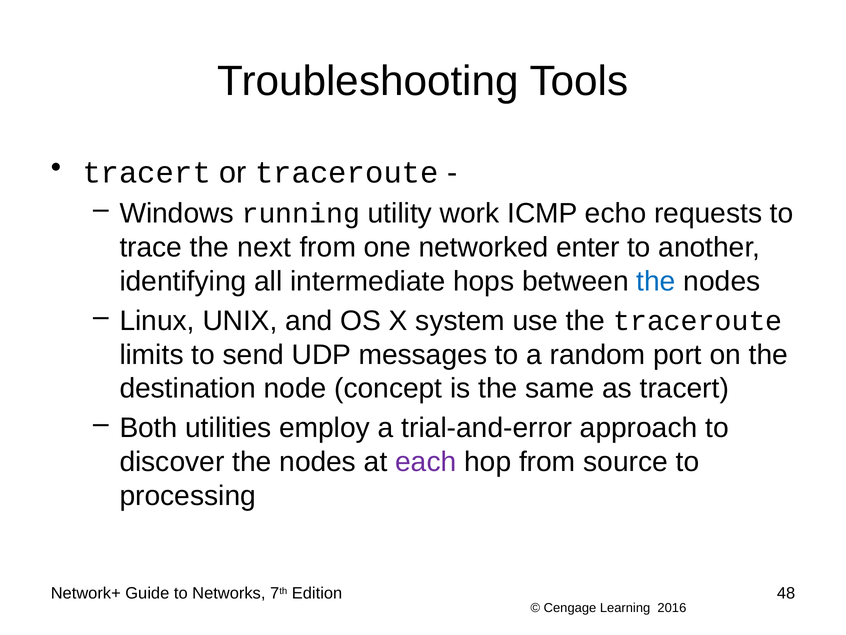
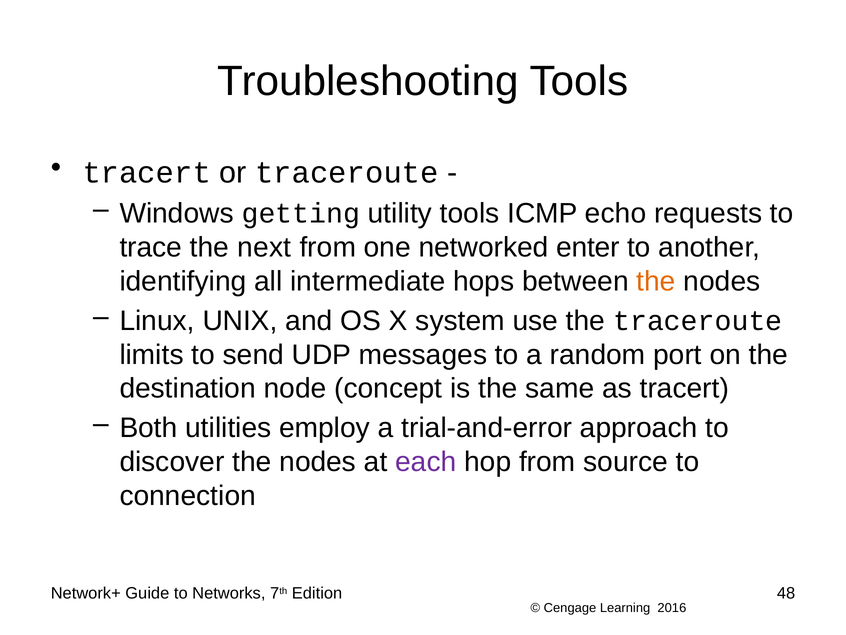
running: running -> getting
utility work: work -> tools
the at (656, 281) colour: blue -> orange
processing: processing -> connection
